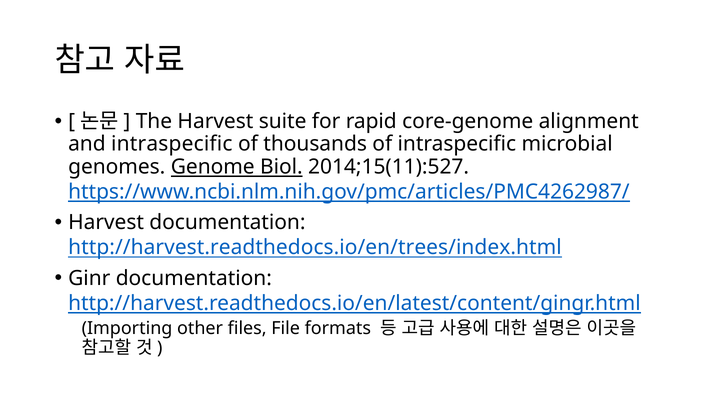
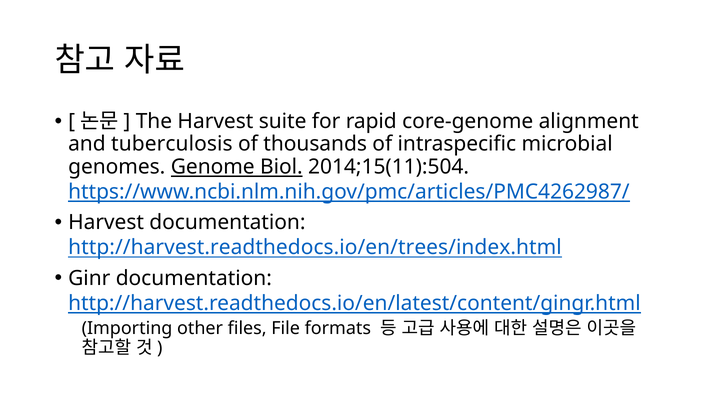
and intraspecific: intraspecific -> tuberculosis
2014;15(11):527: 2014;15(11):527 -> 2014;15(11):504
